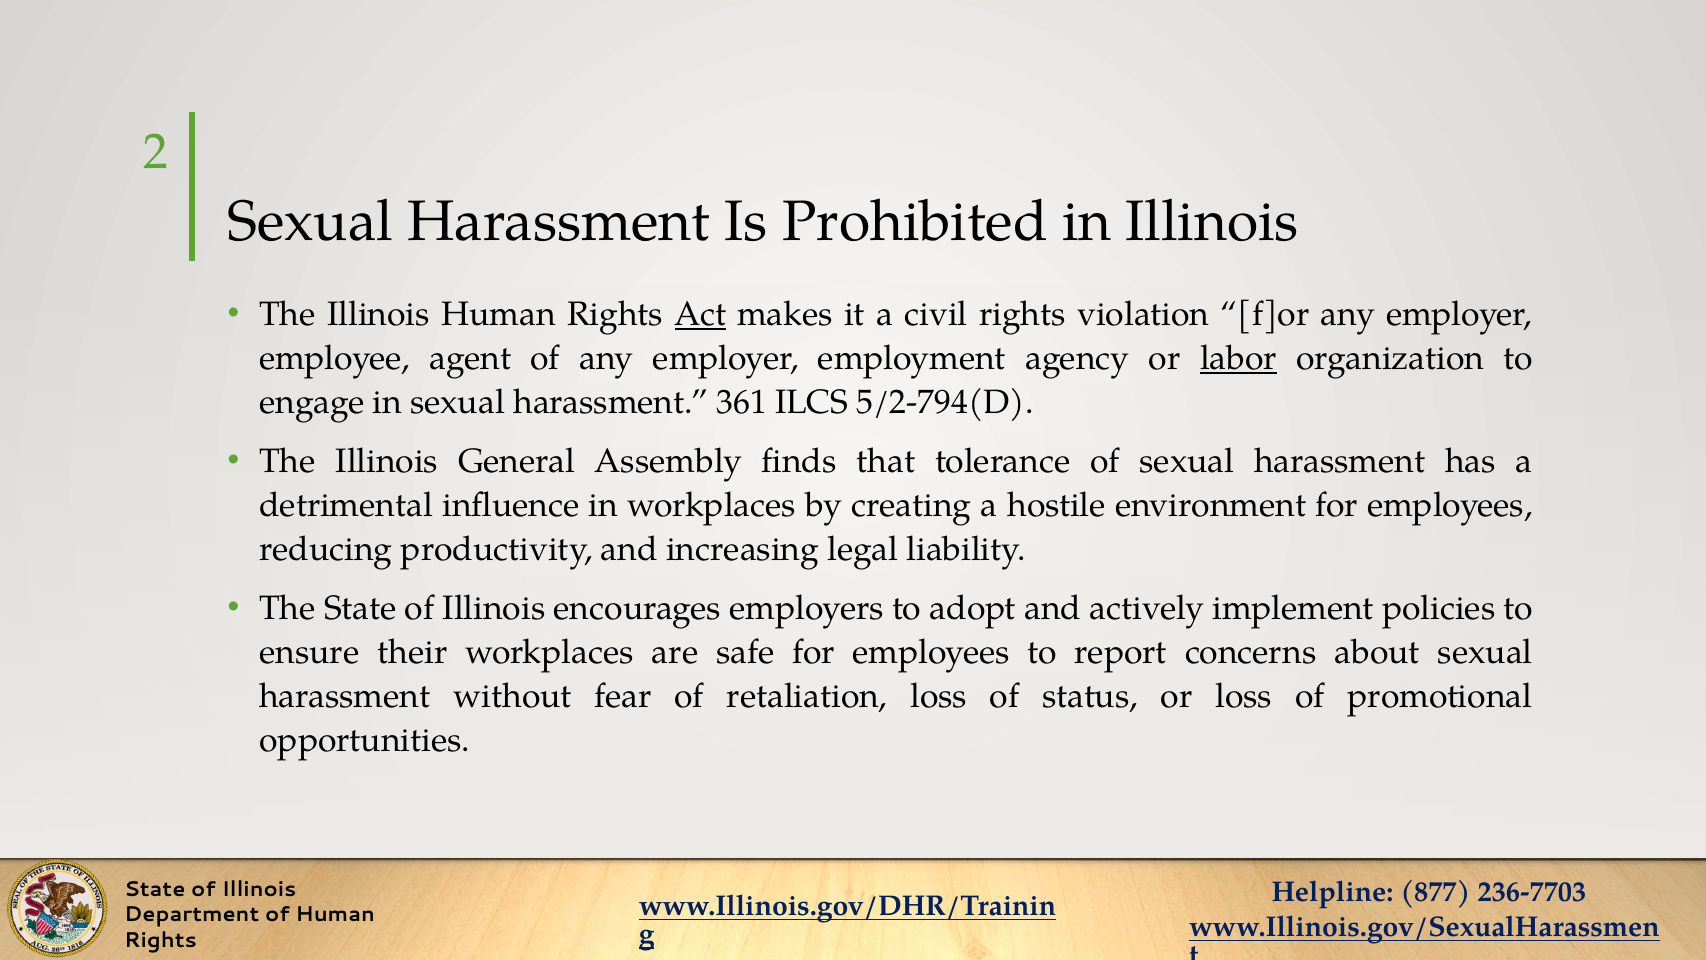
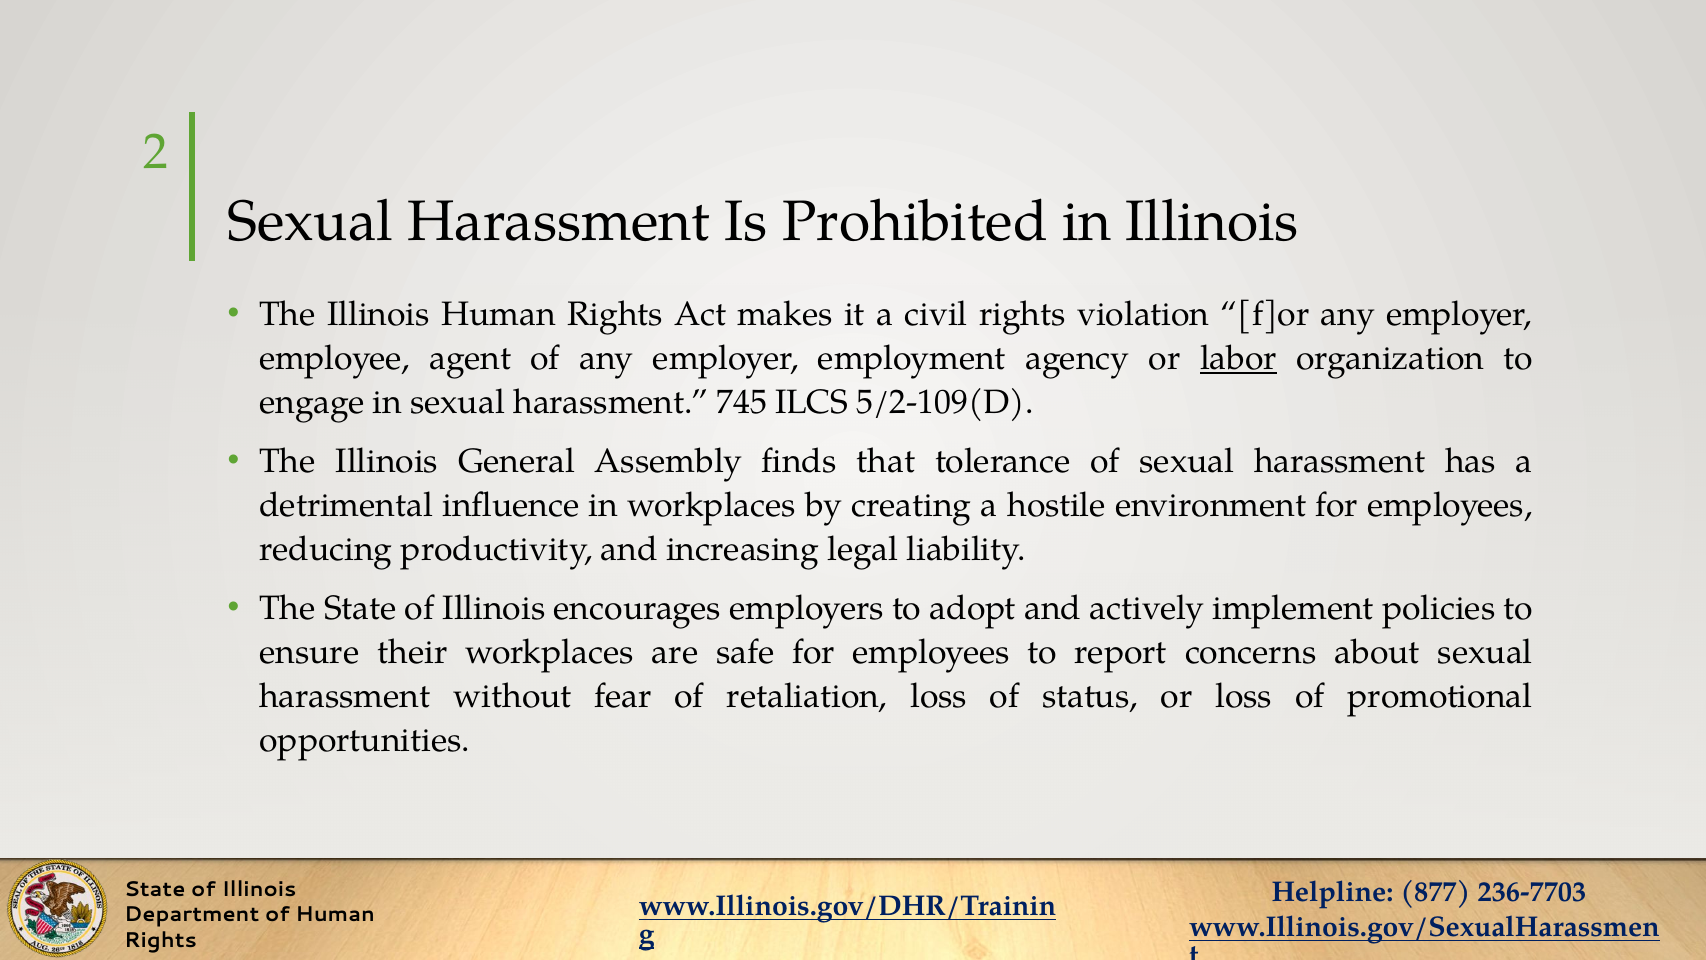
Act underline: present -> none
361: 361 -> 745
5/2-794(D: 5/2-794(D -> 5/2-109(D
